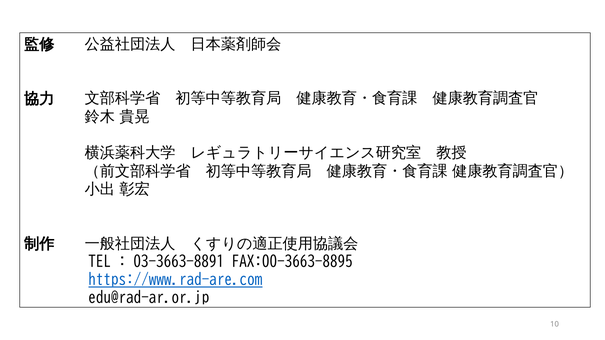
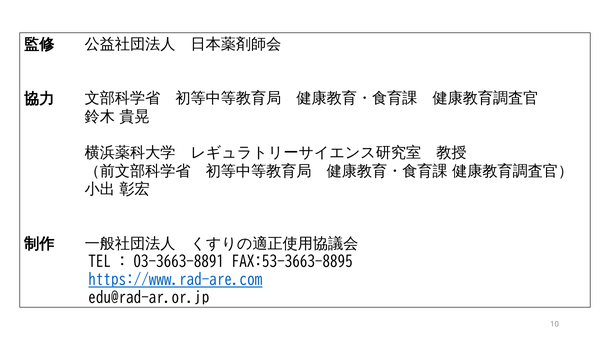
FAX:00-3663-8895: FAX:00-3663-8895 -> FAX:53-3663-8895
